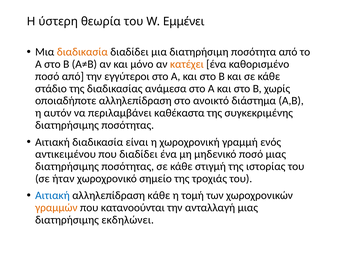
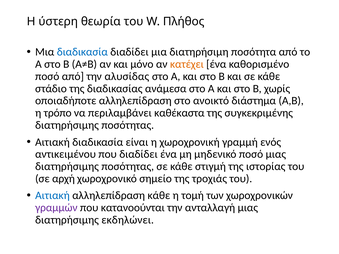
Εμμένει: Εμμένει -> Πλήθος
διαδικασία at (82, 52) colour: orange -> blue
εγγύτεροι: εγγύτεροι -> αλυσίδας
αυτόν: αυτόν -> τρόπο
ήταν: ήταν -> αρχή
γραμμών colour: orange -> purple
